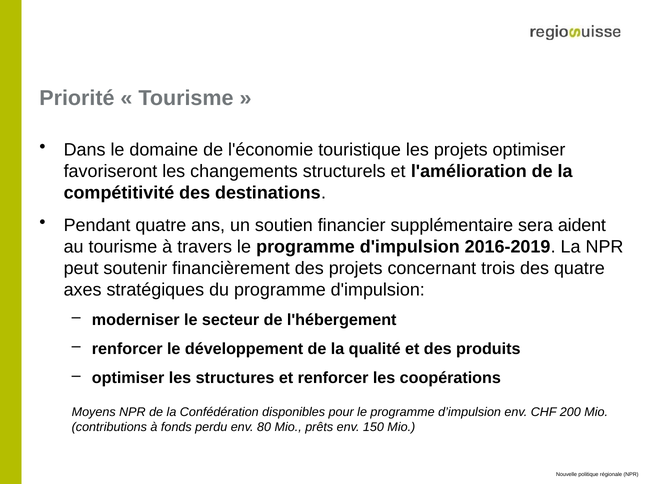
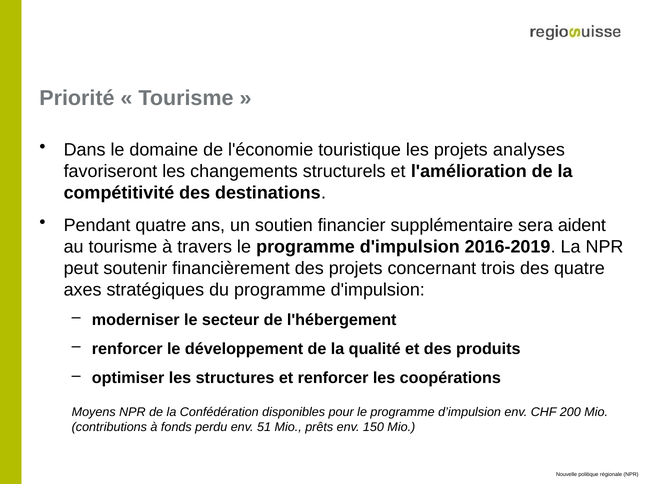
projets optimiser: optimiser -> analyses
80: 80 -> 51
